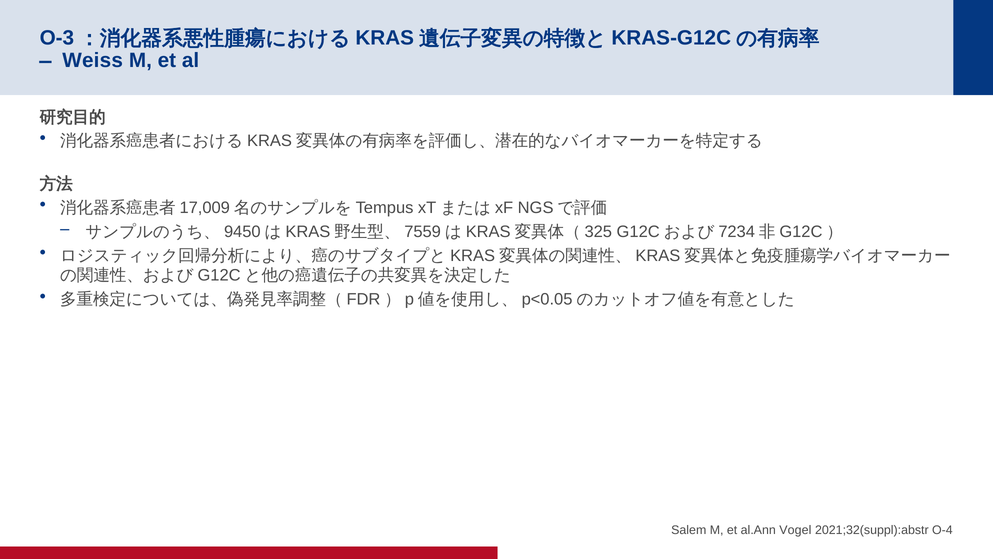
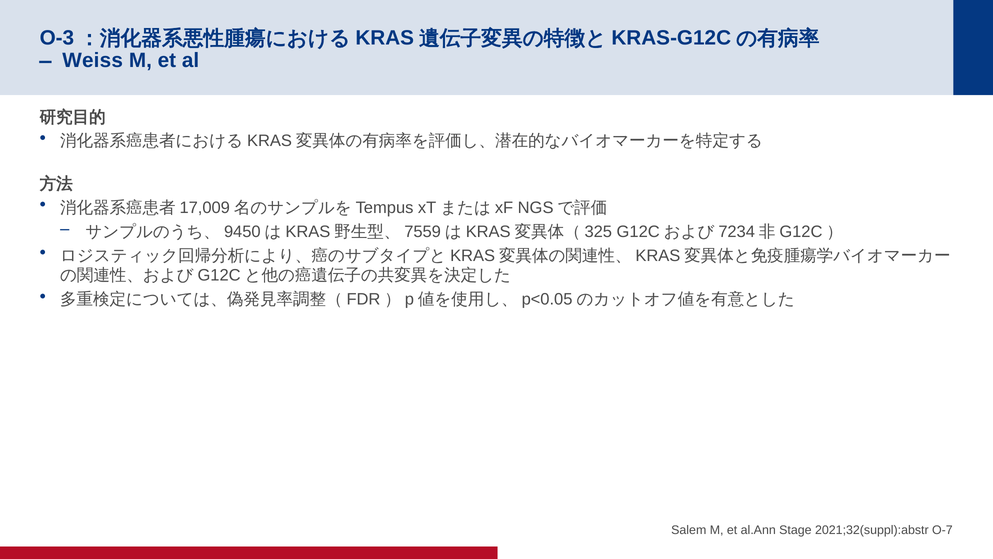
Vogel: Vogel -> Stage
O-4: O-4 -> O-7
